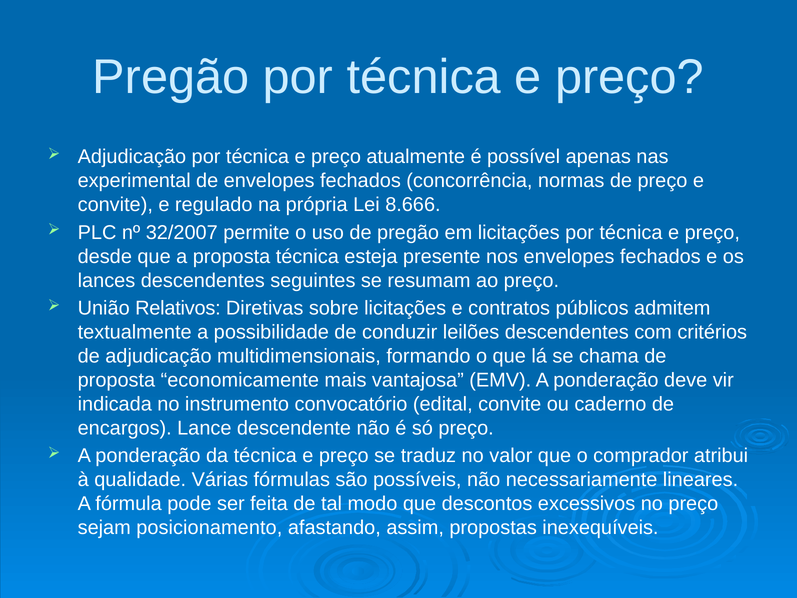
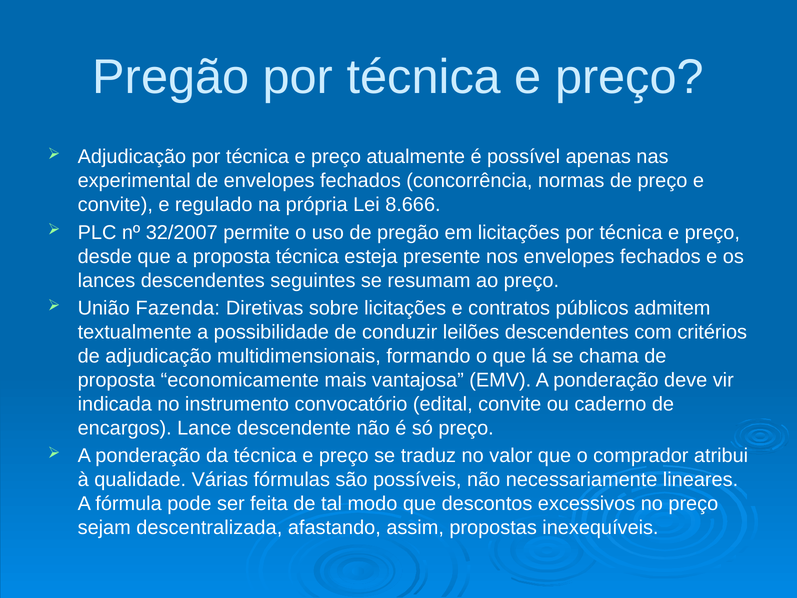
Relativos: Relativos -> Fazenda
posicionamento: posicionamento -> descentralizada
